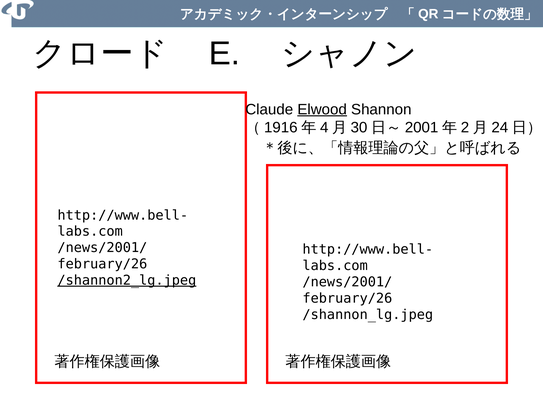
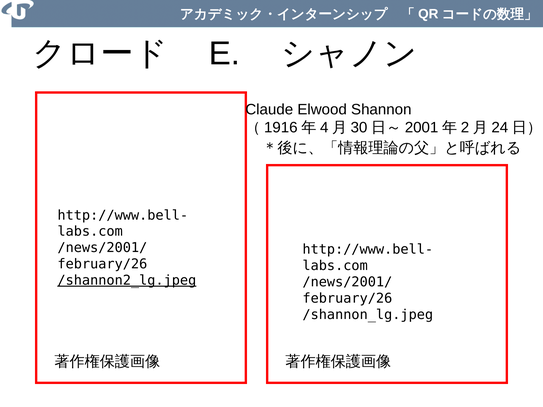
Elwood underline: present -> none
